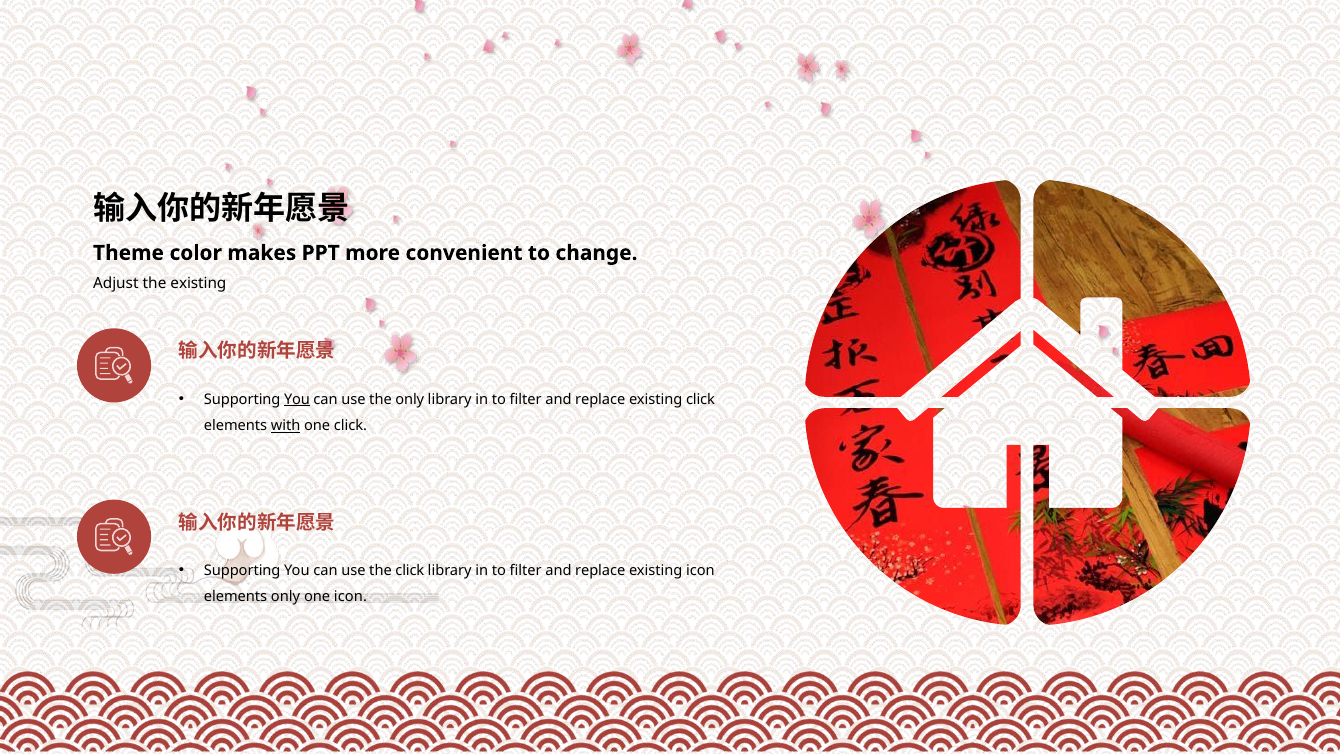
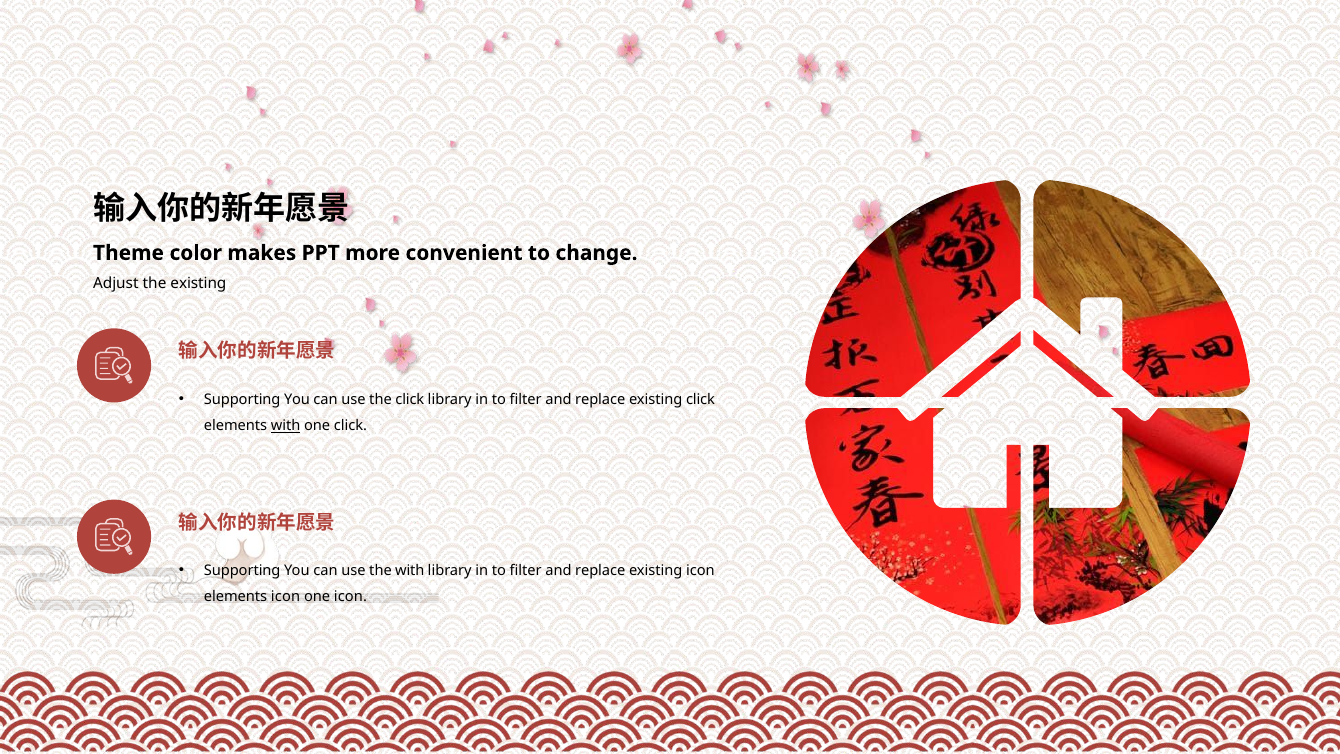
You at (297, 399) underline: present -> none
the only: only -> click
the click: click -> with
elements only: only -> icon
